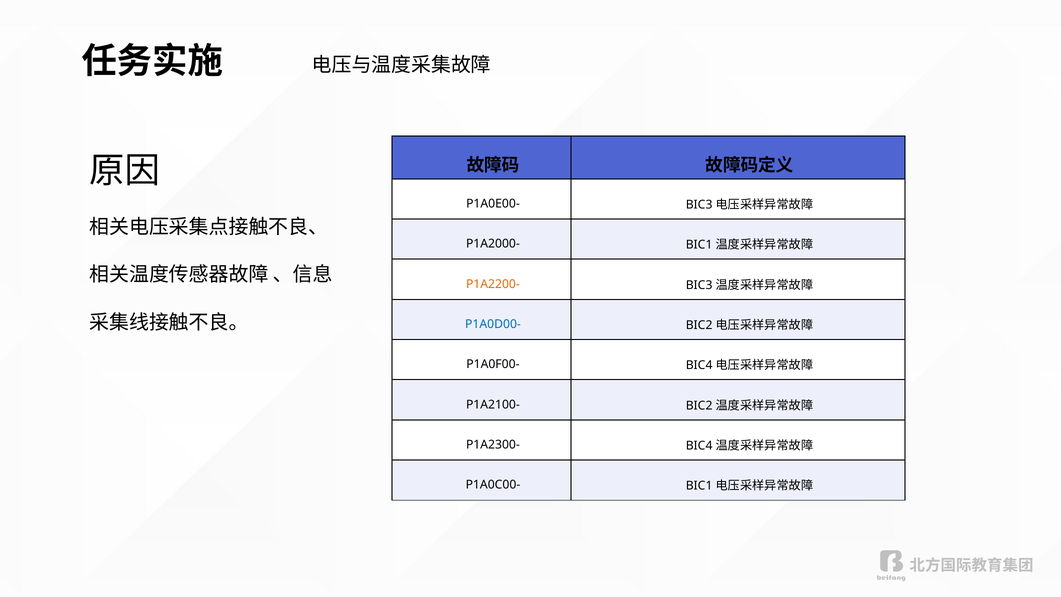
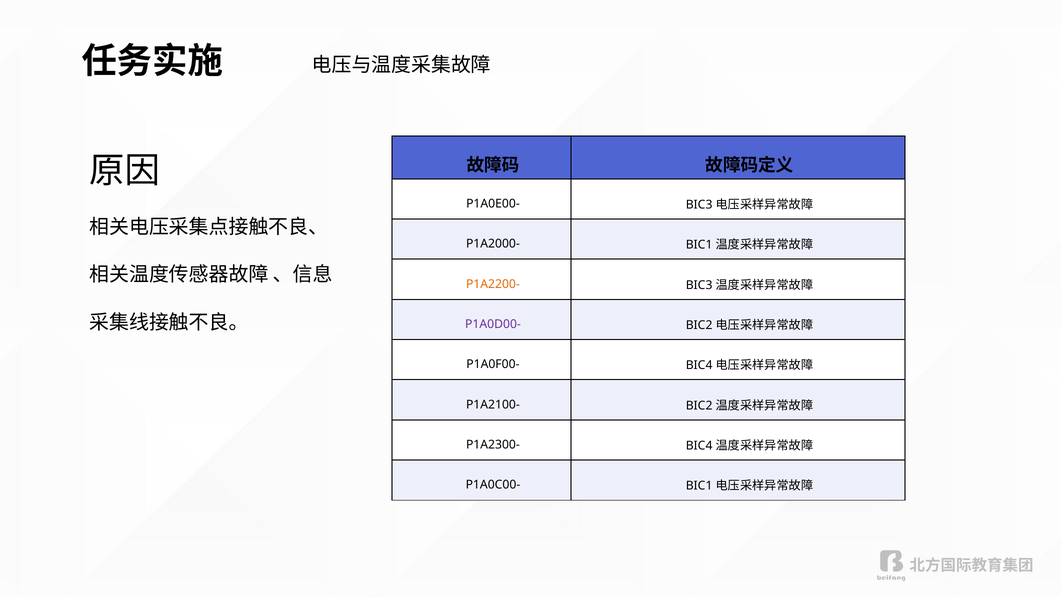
P1A0D00- colour: blue -> purple
